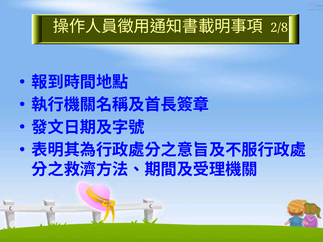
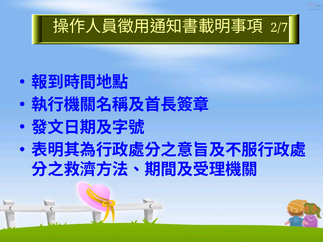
2/8: 2/8 -> 2/7
